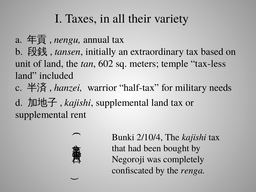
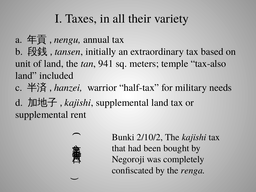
602: 602 -> 941
tax-less: tax-less -> tax-also
2/10/4: 2/10/4 -> 2/10/2
